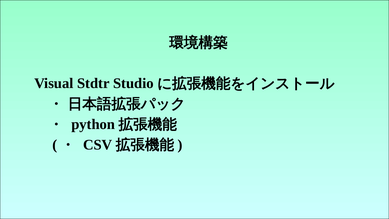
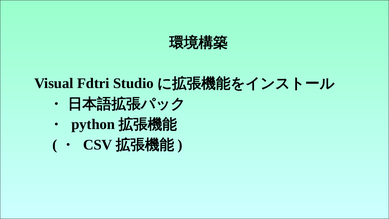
Stdtr: Stdtr -> Fdtri
